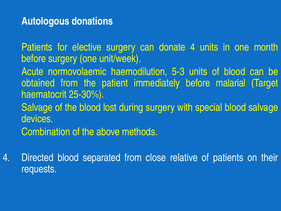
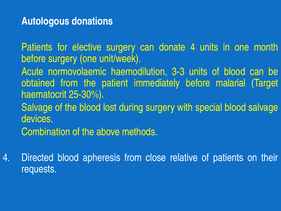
5-3: 5-3 -> 3-3
separated: separated -> apheresis
